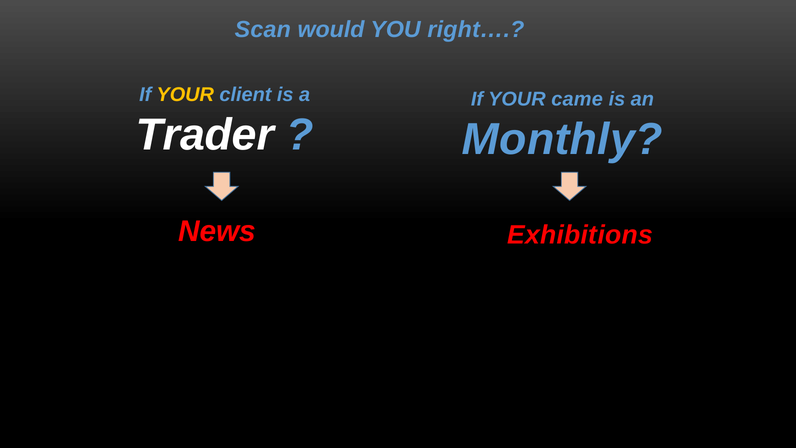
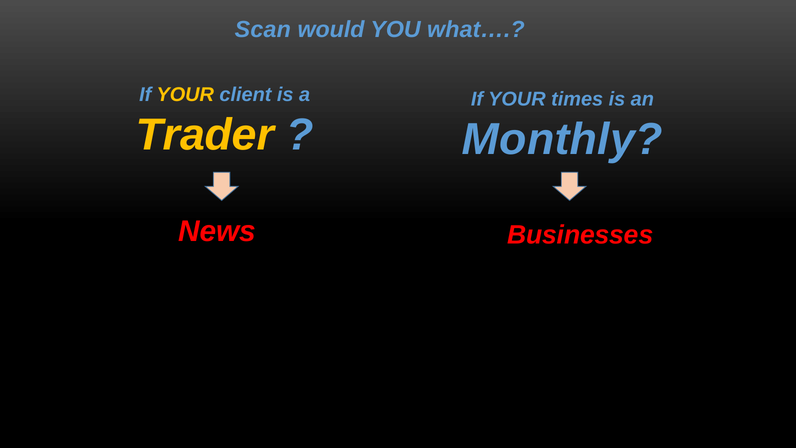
right…: right… -> what…
came: came -> times
Trader colour: white -> yellow
Exhibitions: Exhibitions -> Businesses
